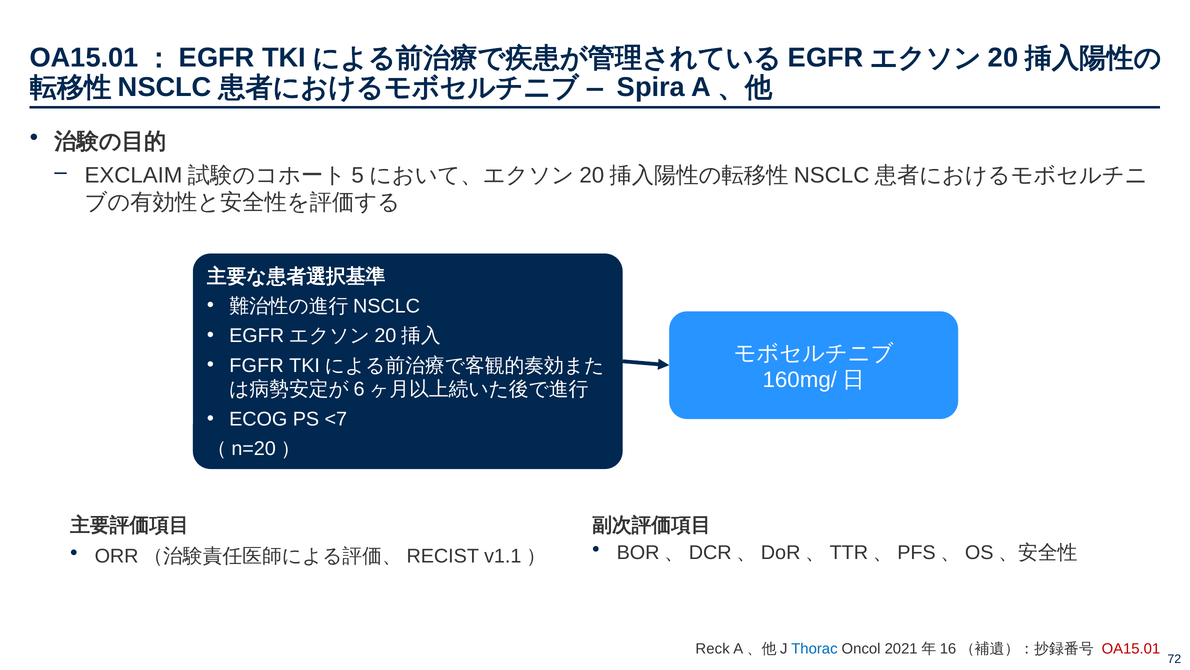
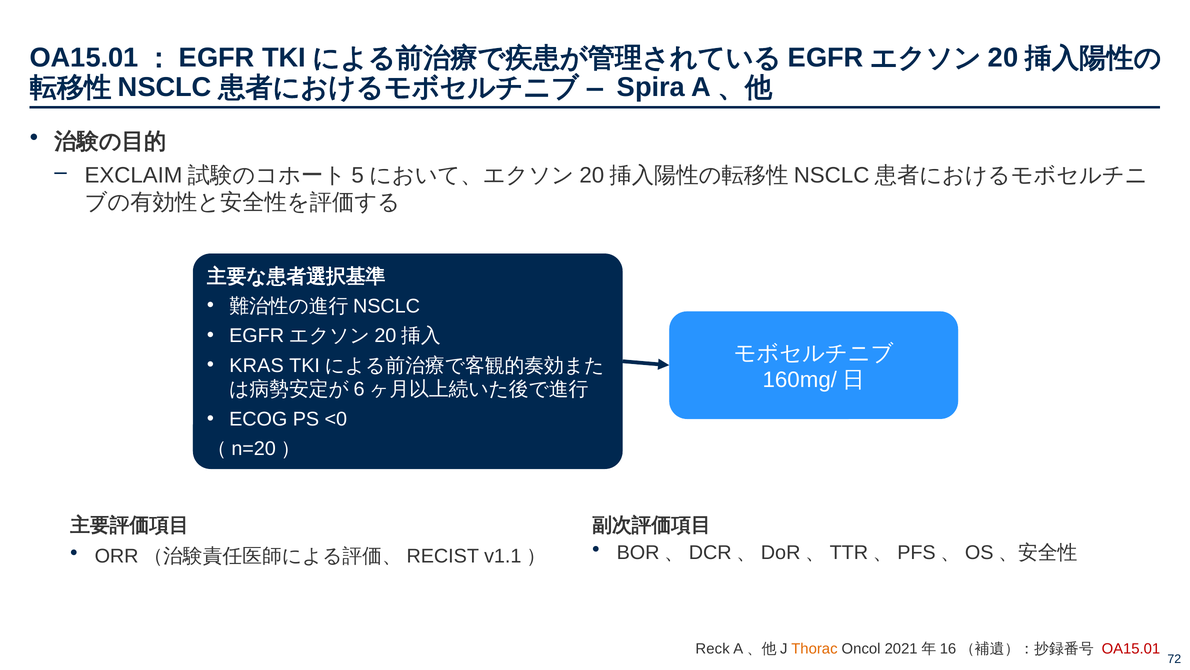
FGFR: FGFR -> KRAS
<7: <7 -> <0
Thorac colour: blue -> orange
